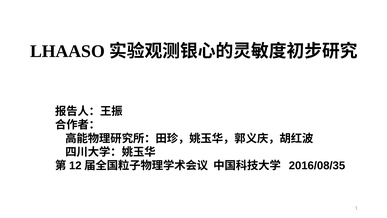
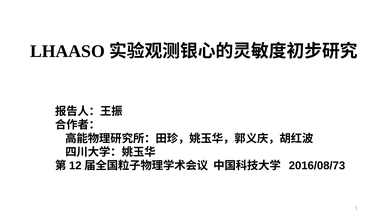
2016/08/35: 2016/08/35 -> 2016/08/73
